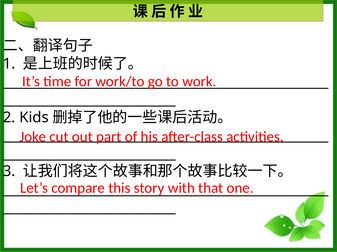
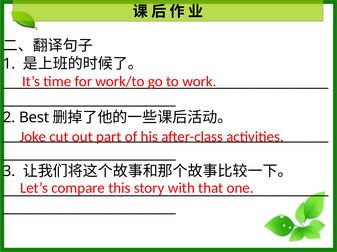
Kids: Kids -> Best
